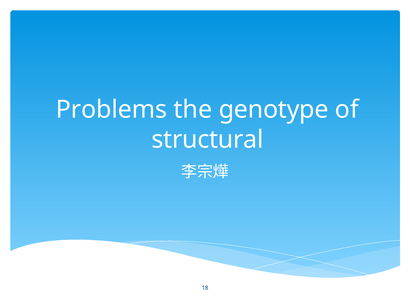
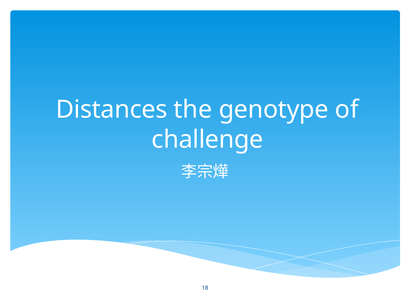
Problems: Problems -> Distances
structural: structural -> challenge
